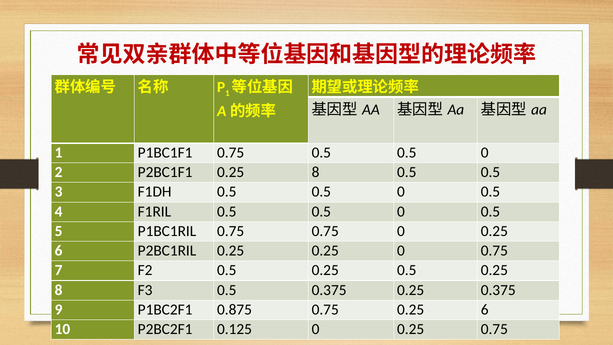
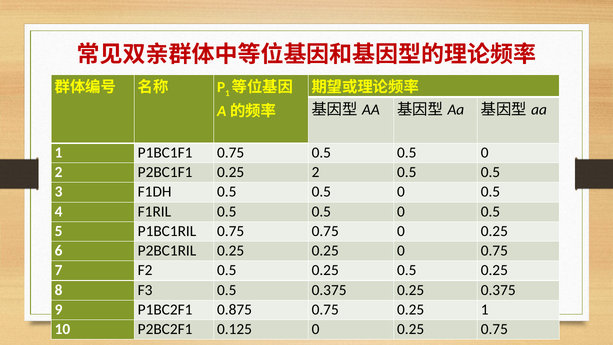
P2BC1F1 0.25 8: 8 -> 2
0.75 0.25 6: 6 -> 1
